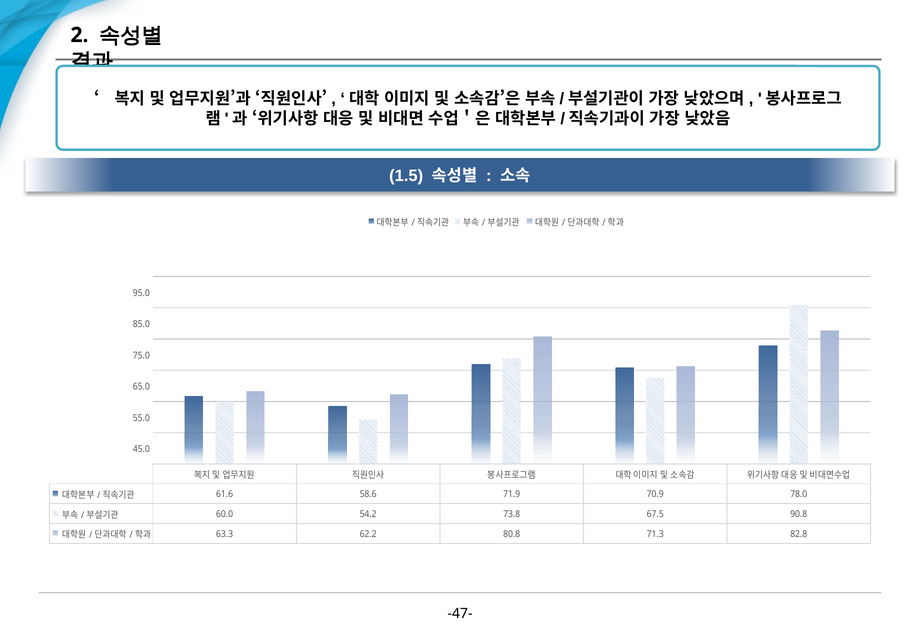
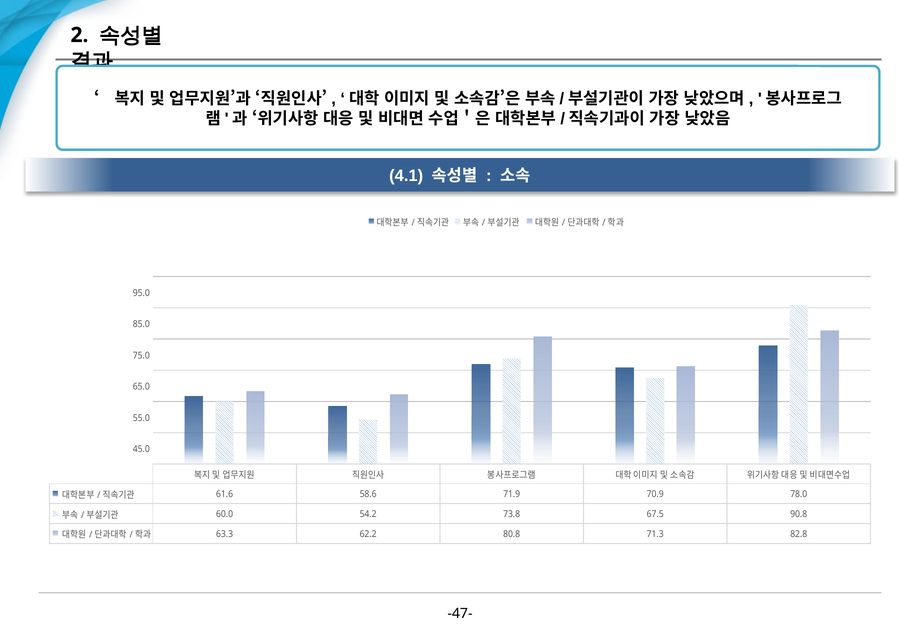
1.5: 1.5 -> 4.1
